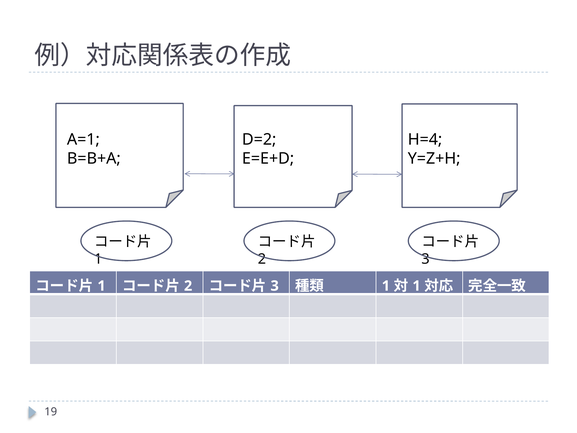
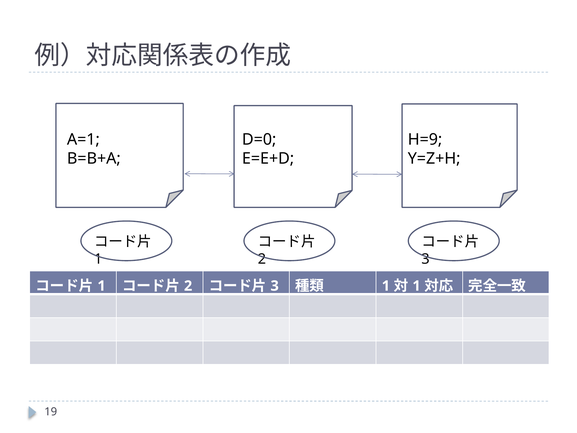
D=2: D=2 -> D=0
H=4: H=4 -> H=9
